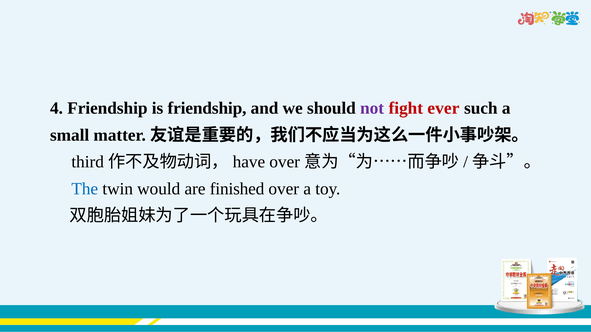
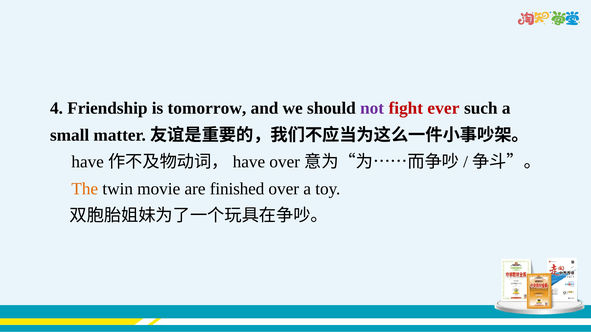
is friendship: friendship -> tomorrow
third at (88, 162): third -> have
The colour: blue -> orange
would: would -> movie
